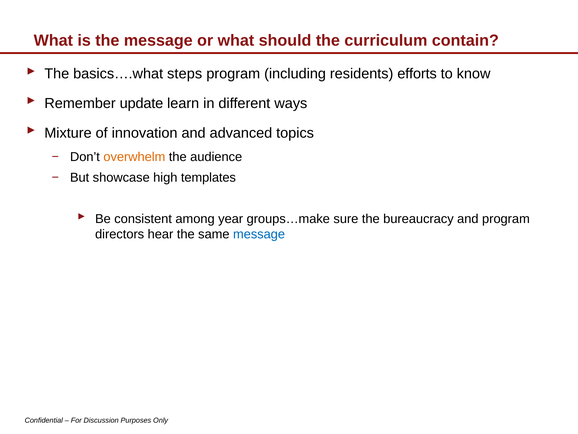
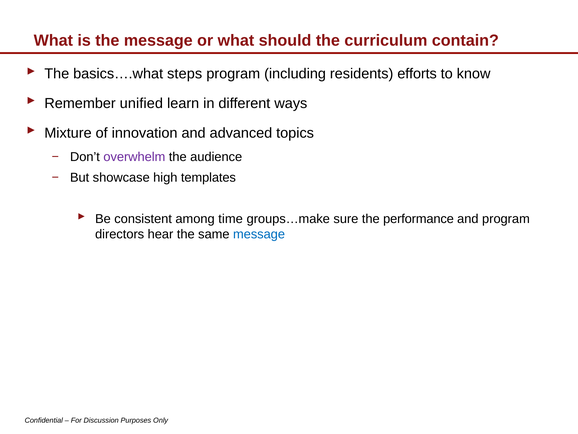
update: update -> unified
overwhelm colour: orange -> purple
year: year -> time
bureaucracy: bureaucracy -> performance
